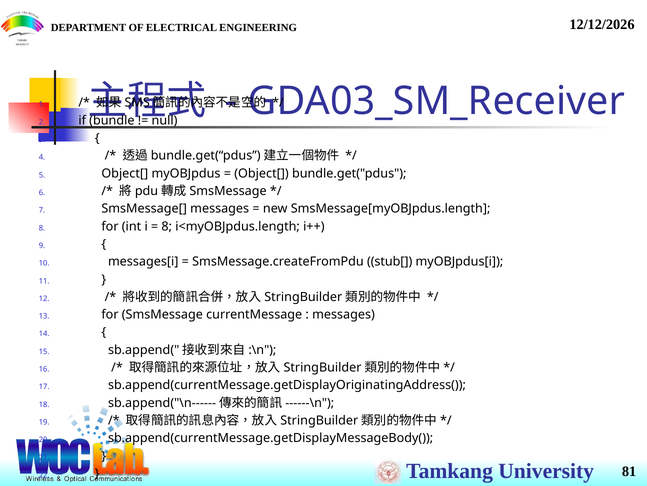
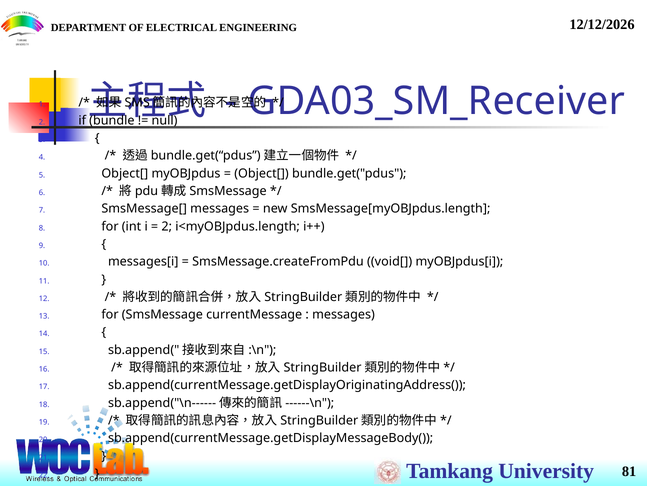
8 at (167, 226): 8 -> 2
stub[: stub[ -> void[
